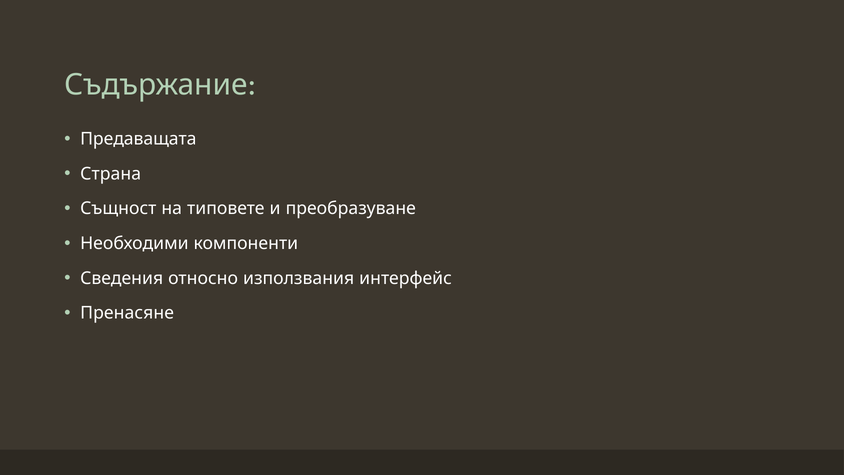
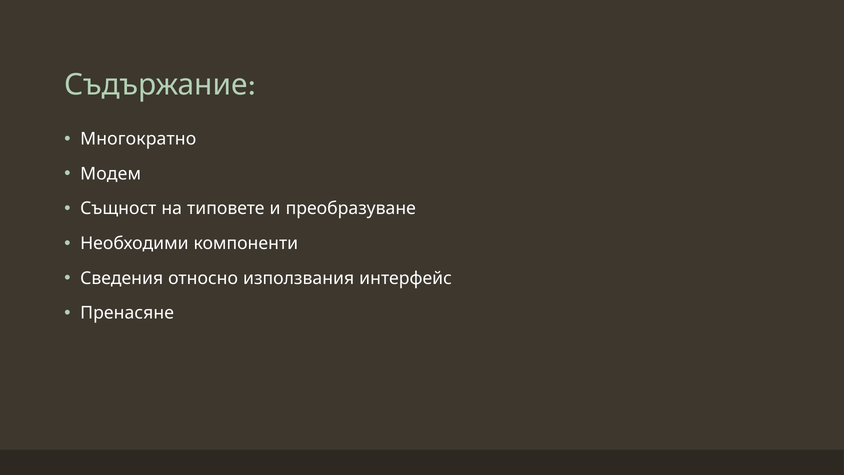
Предаващата: Предаващата -> Многократно
Страна: Страна -> Модем
